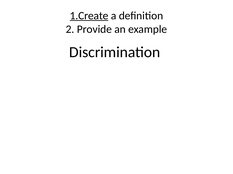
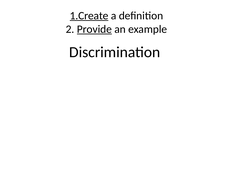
Provide underline: none -> present
